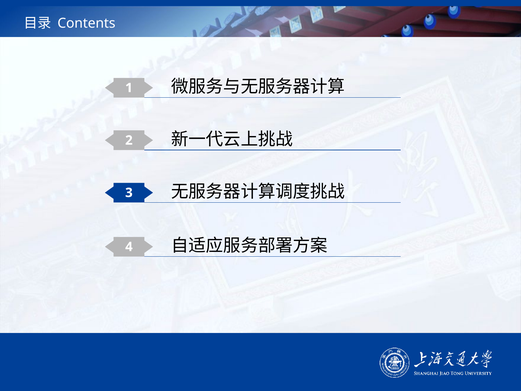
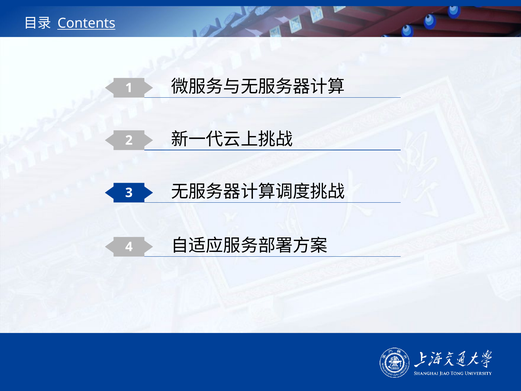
Contents underline: none -> present
